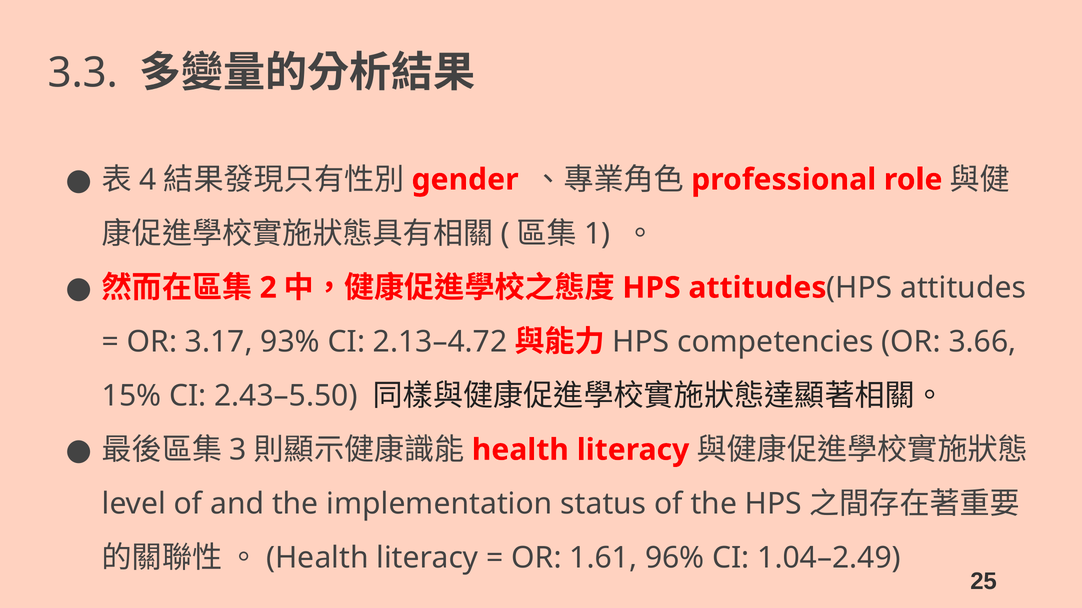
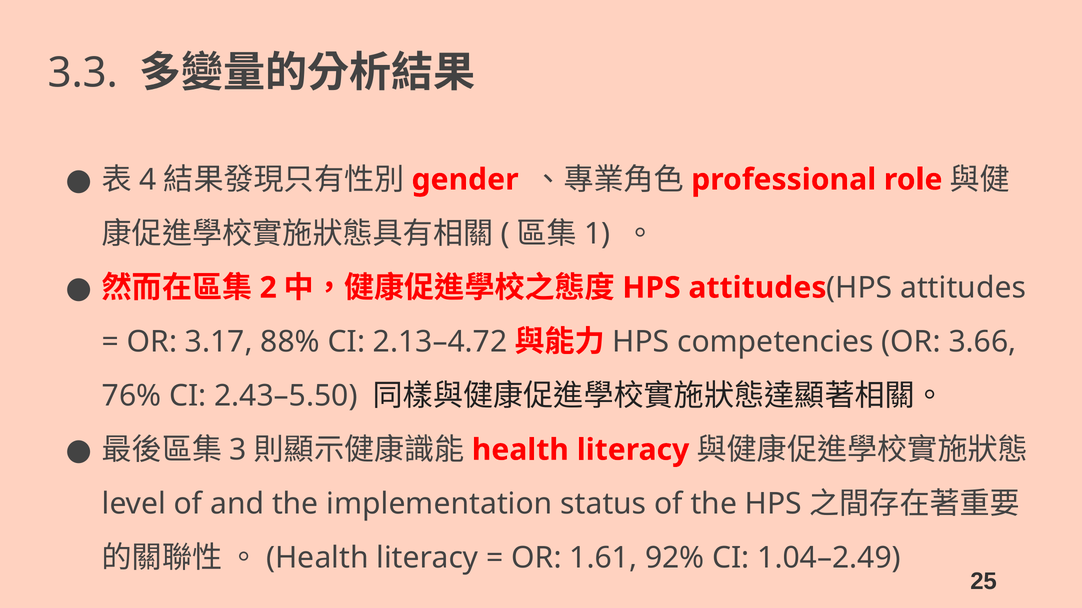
93%: 93% -> 88%
15%: 15% -> 76%
96%: 96% -> 92%
